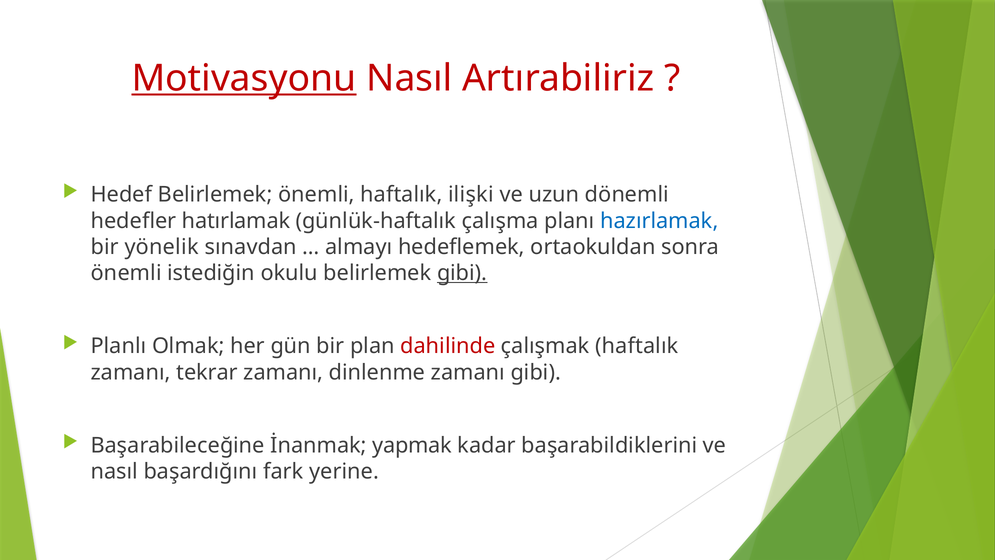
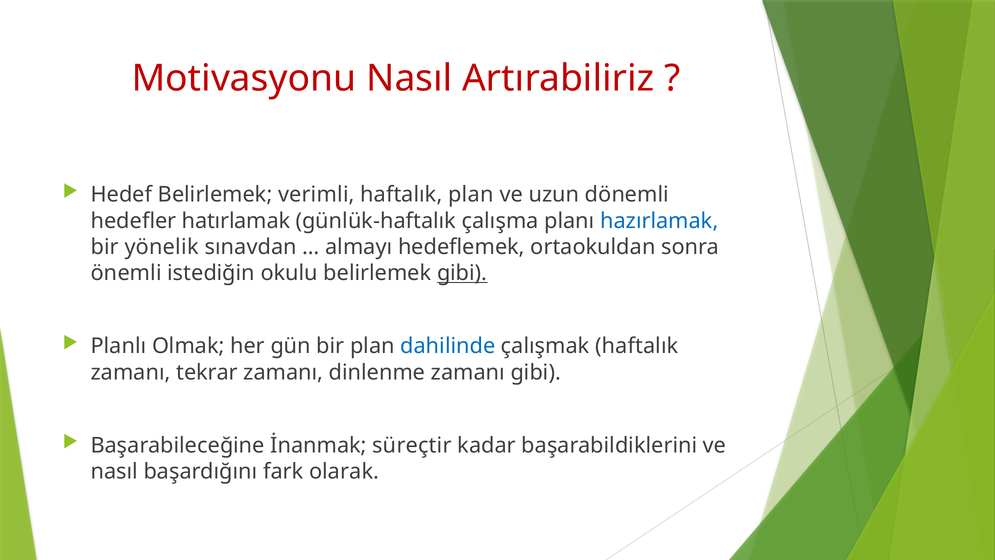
Motivasyonu underline: present -> none
Belirlemek önemli: önemli -> verimli
haftalık ilişki: ilişki -> plan
dahilinde colour: red -> blue
yapmak: yapmak -> süreçtir
yerine: yerine -> olarak
